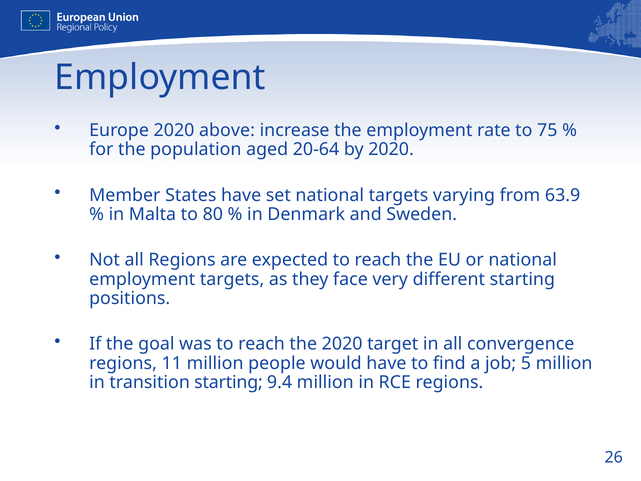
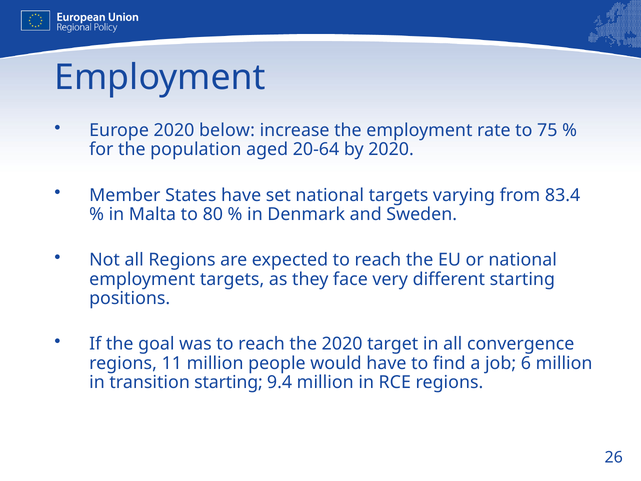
above: above -> below
63.9: 63.9 -> 83.4
5: 5 -> 6
